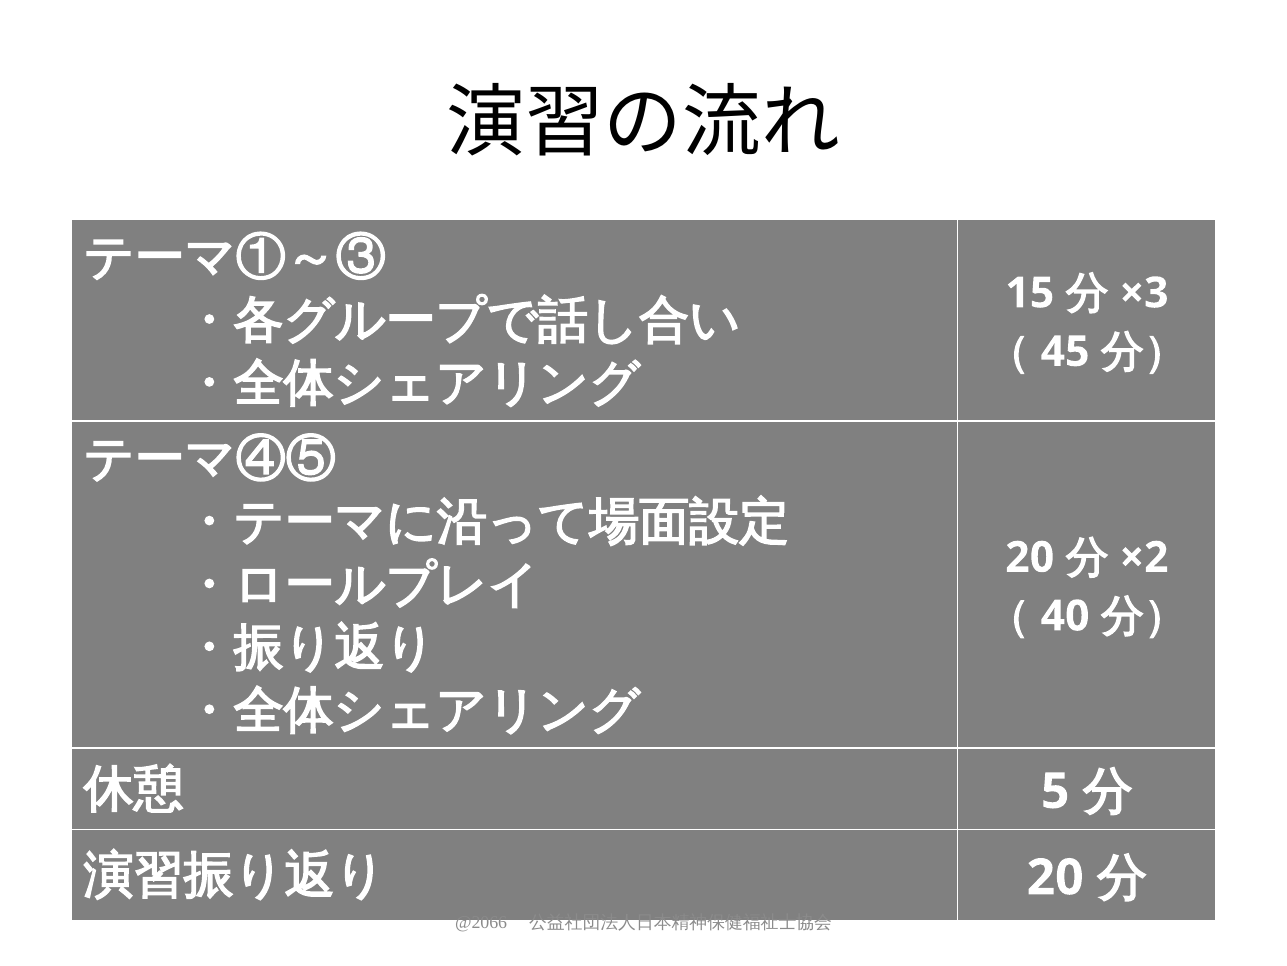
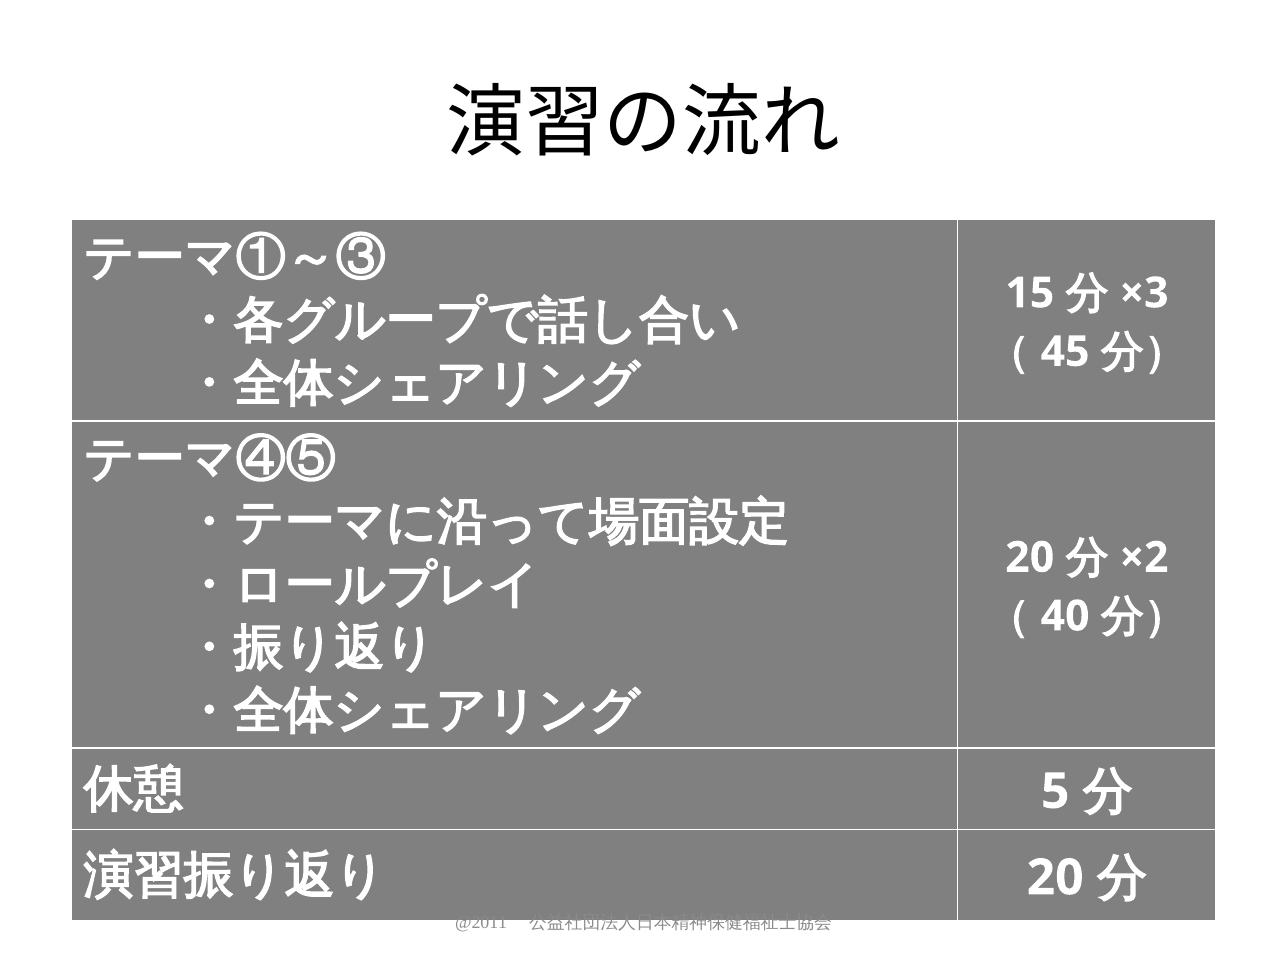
@2066: @2066 -> @2011
